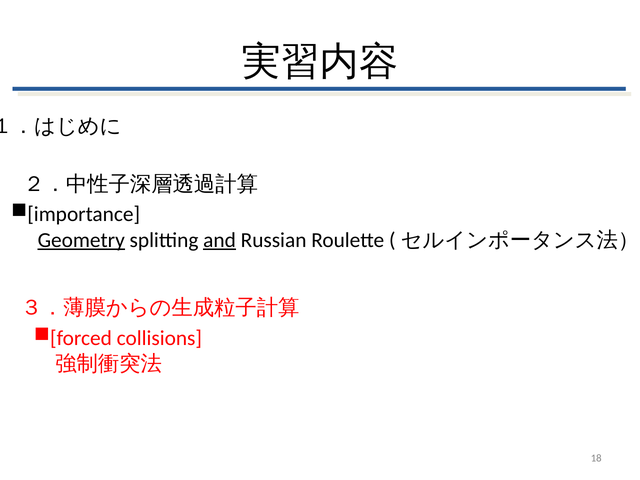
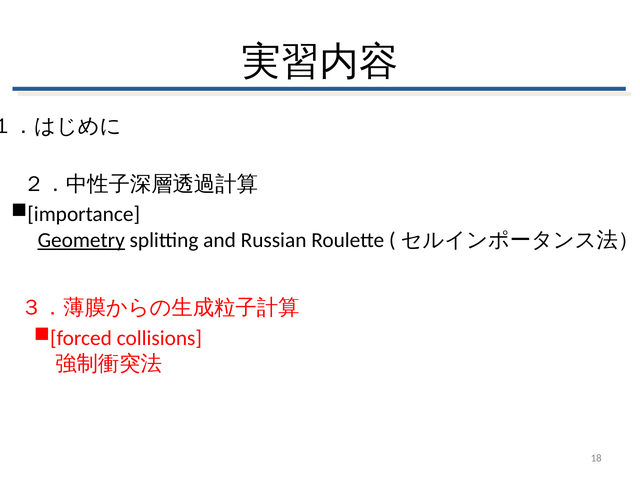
and underline: present -> none
